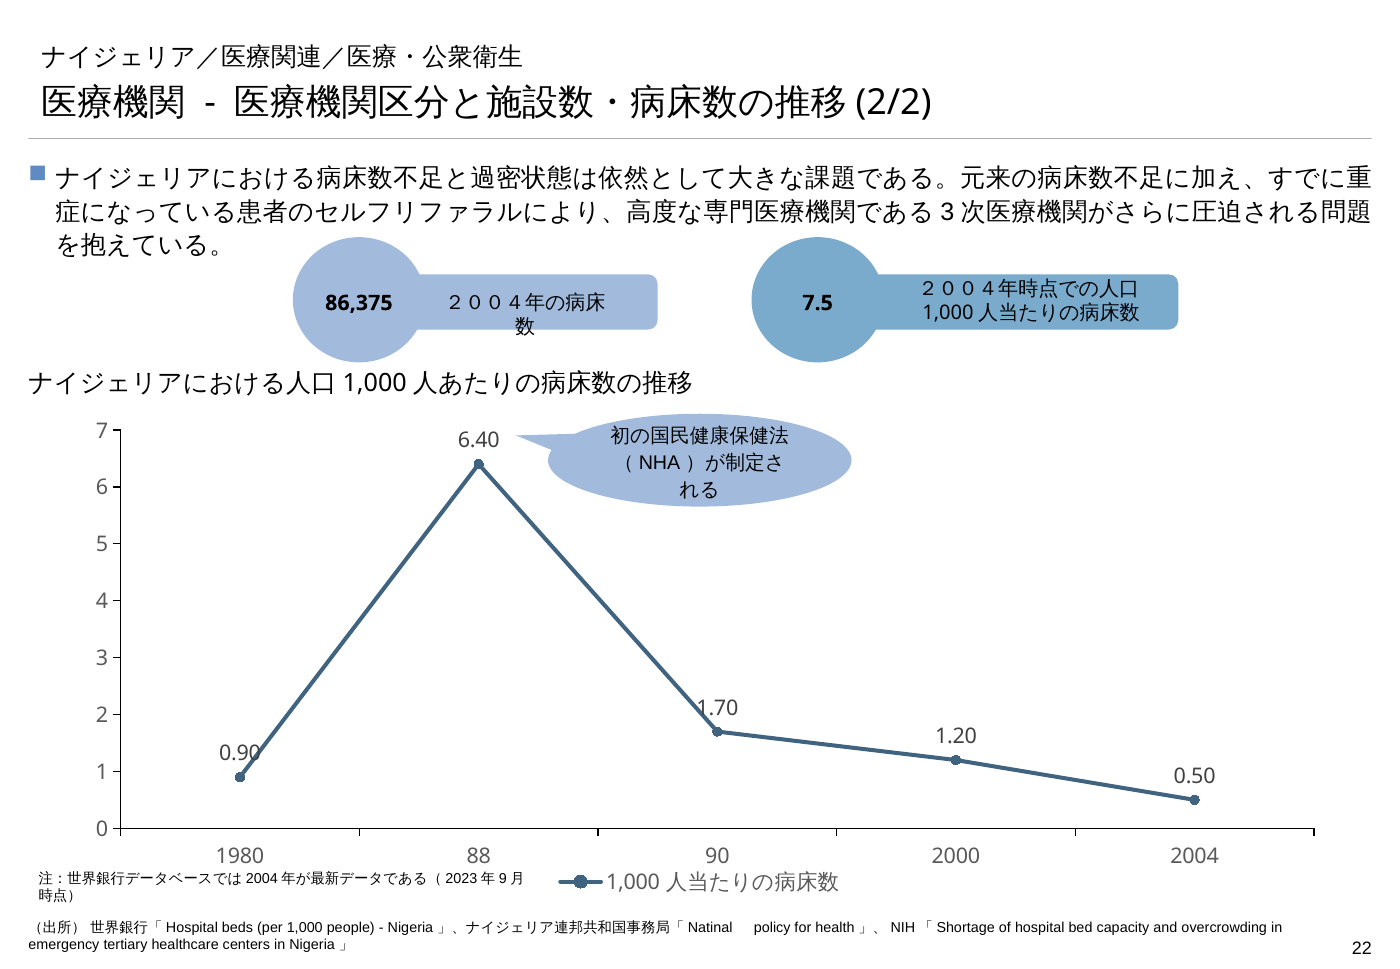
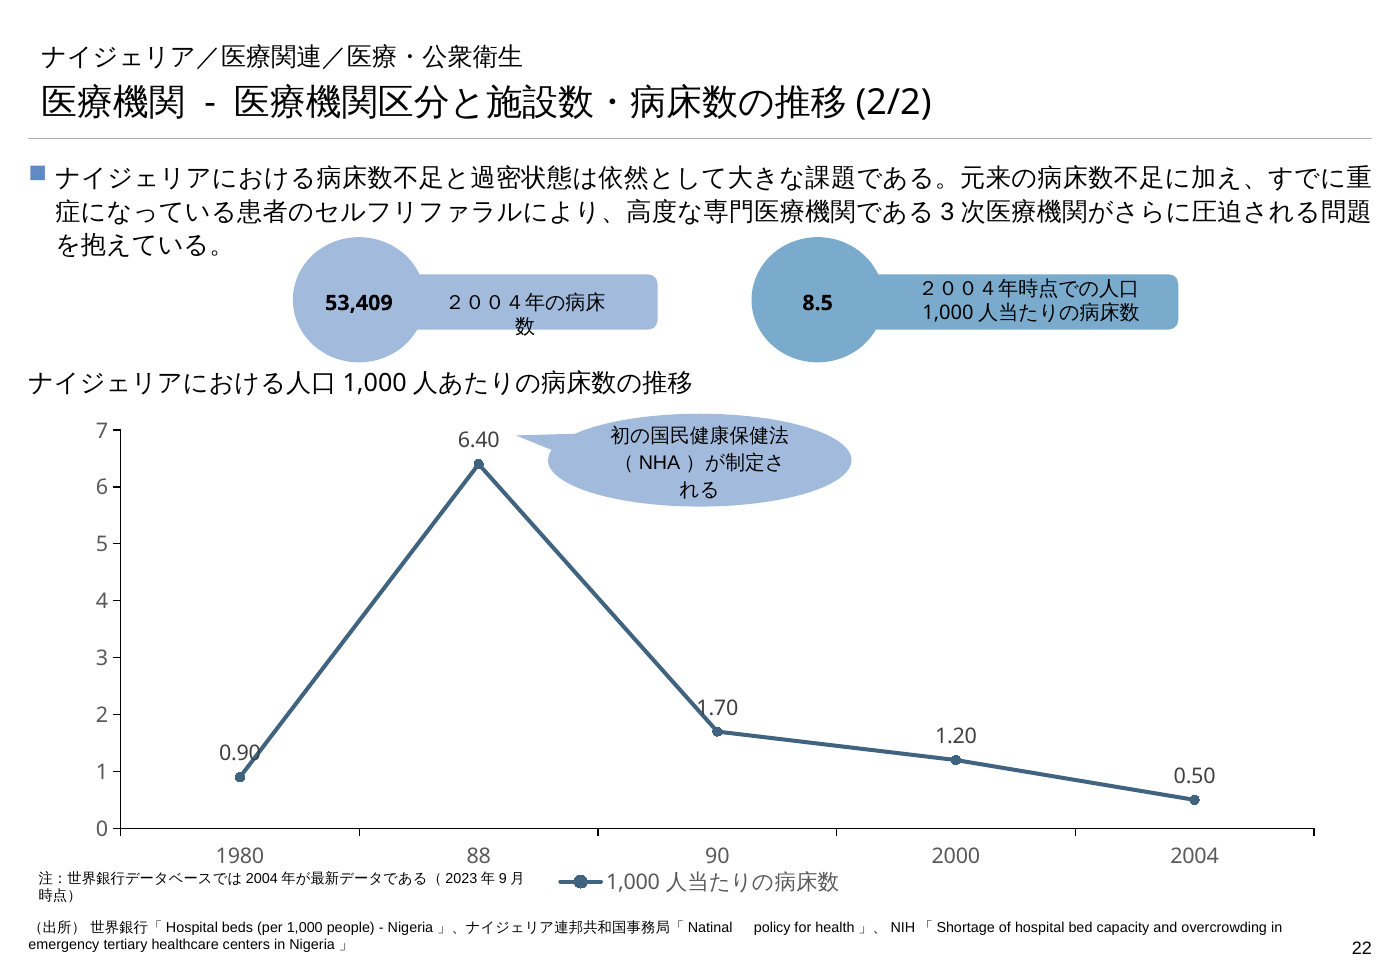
86,375: 86,375 -> 53,409
7.5: 7.5 -> 8.5
